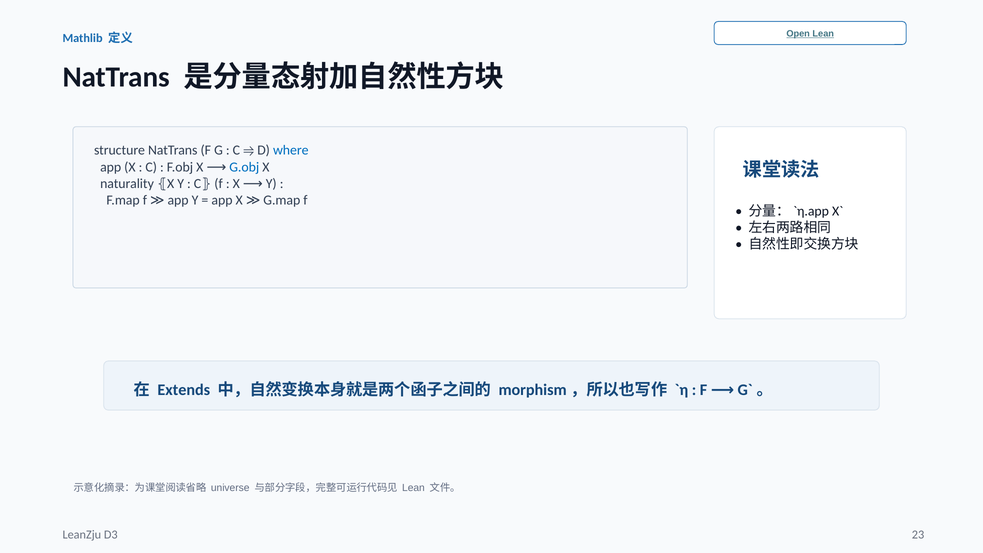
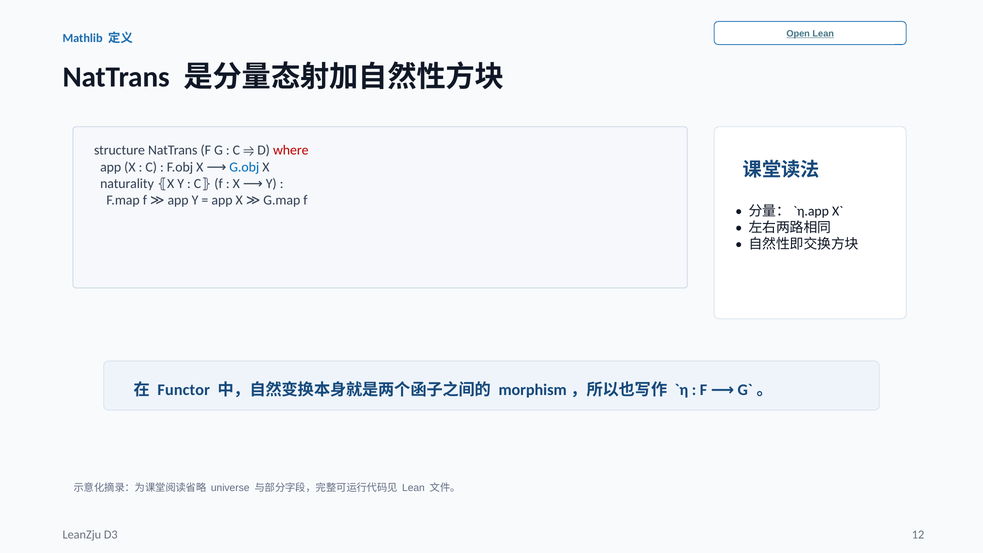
where colour: blue -> red
Extends: Extends -> Functor
23: 23 -> 12
